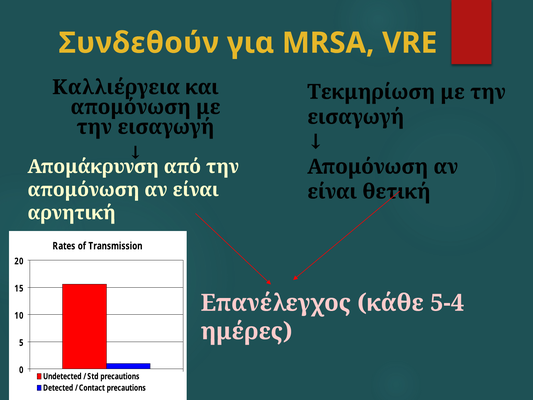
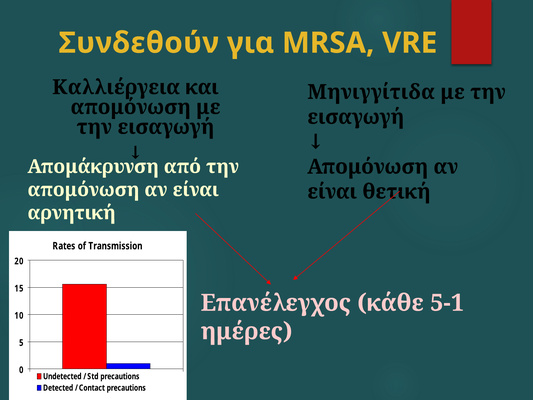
Τεκμηρίωση: Τεκμηρίωση -> Μηνιγγίτιδα
5-4: 5-4 -> 5-1
